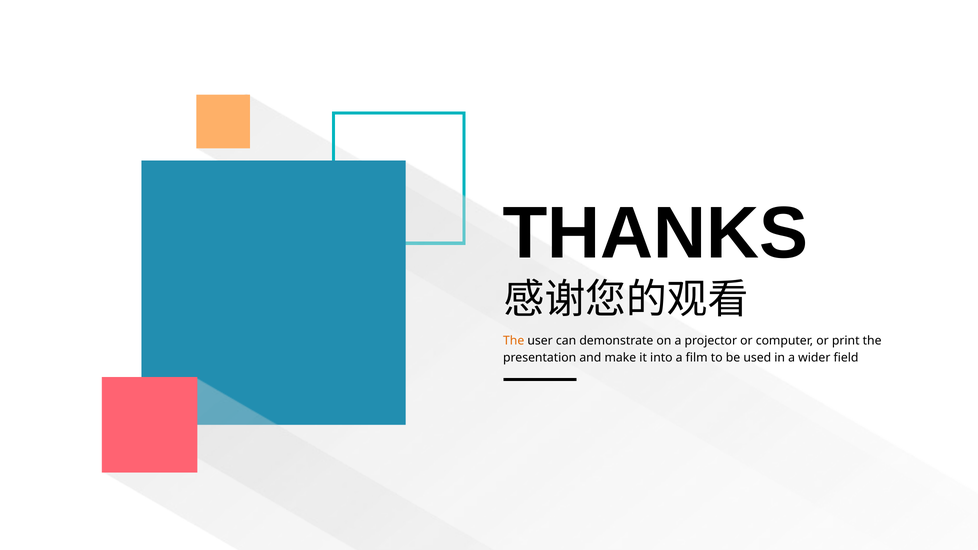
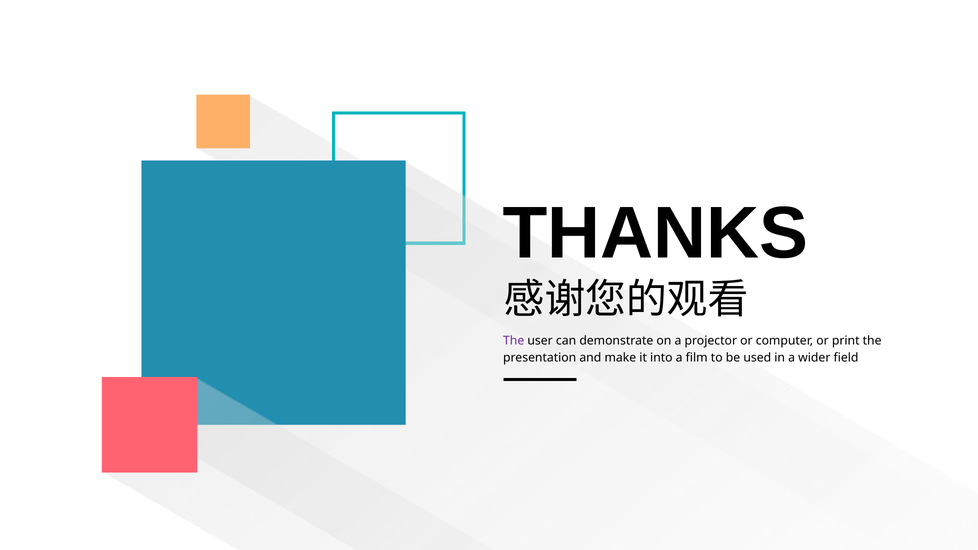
The at (514, 341) colour: orange -> purple
